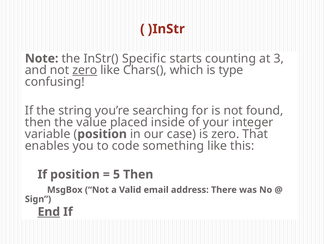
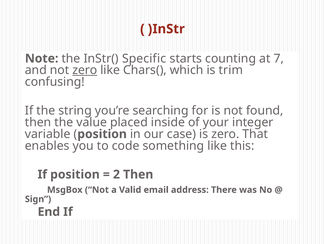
3: 3 -> 7
type: type -> trim
5: 5 -> 2
End underline: present -> none
